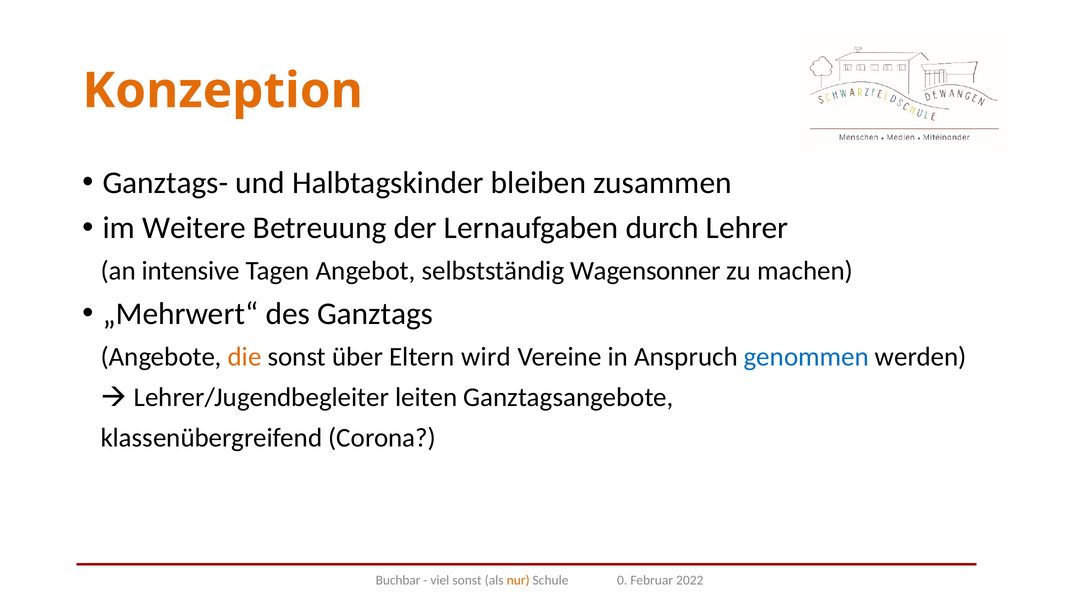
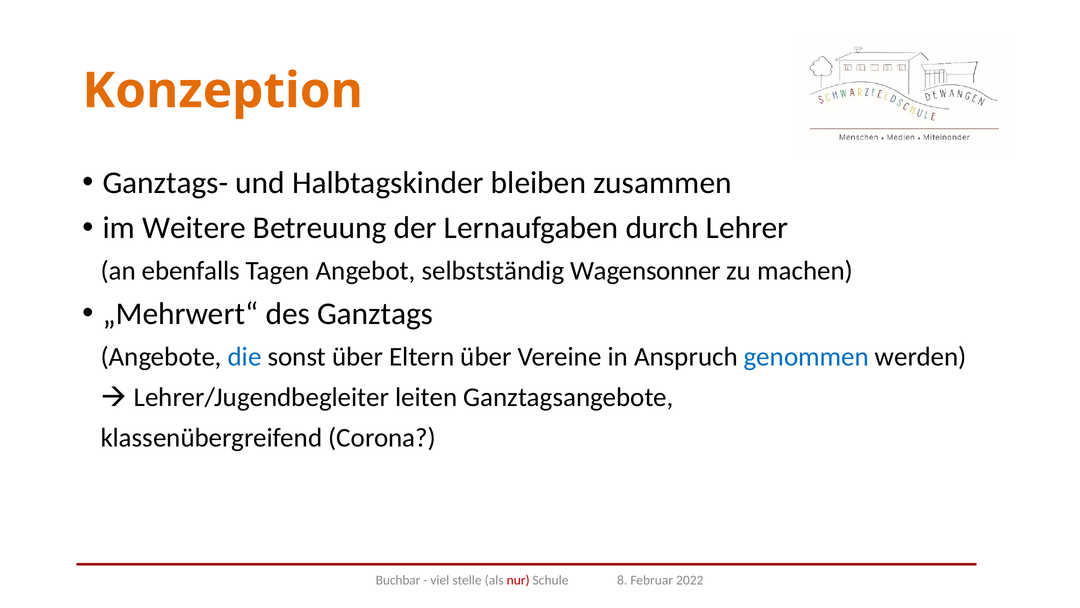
intensive: intensive -> ebenfalls
die colour: orange -> blue
Eltern wird: wird -> über
viel sonst: sonst -> stelle
nur colour: orange -> red
0: 0 -> 8
